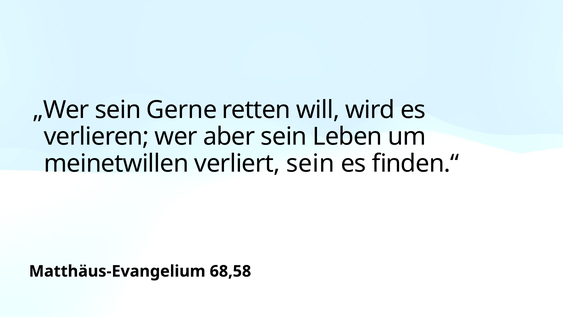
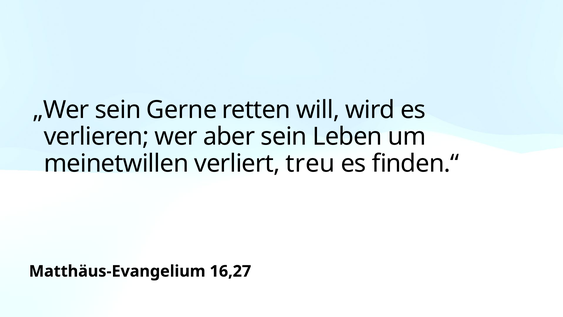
verliert sein: sein -> treu
68,58: 68,58 -> 16,27
